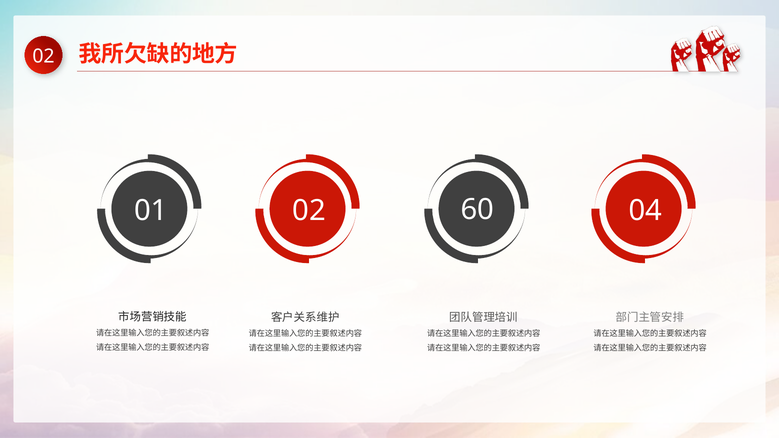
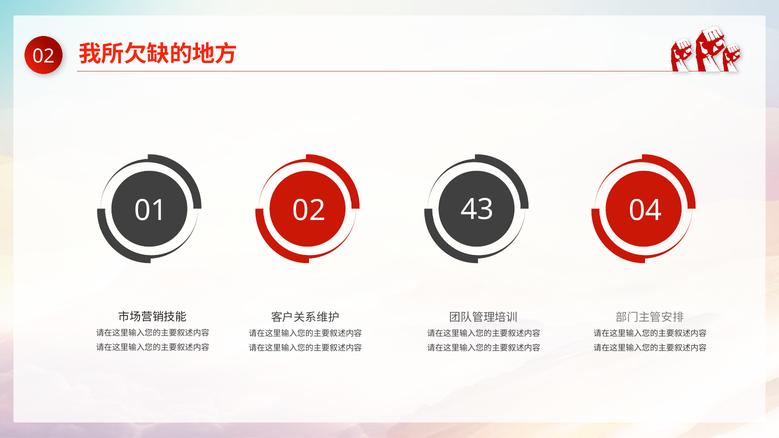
60: 60 -> 43
